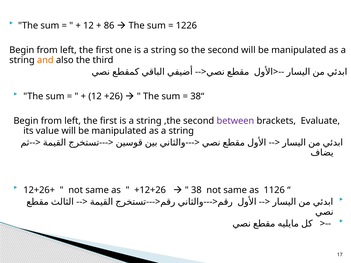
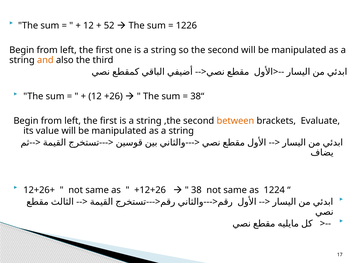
86: 86 -> 52
between colour: purple -> orange
1126: 1126 -> 1224
